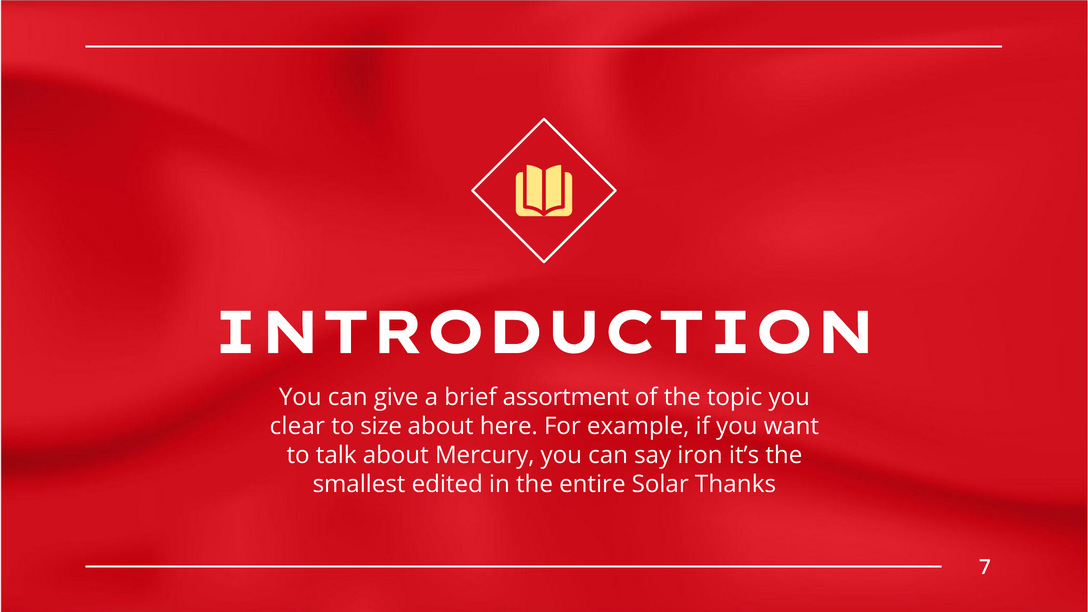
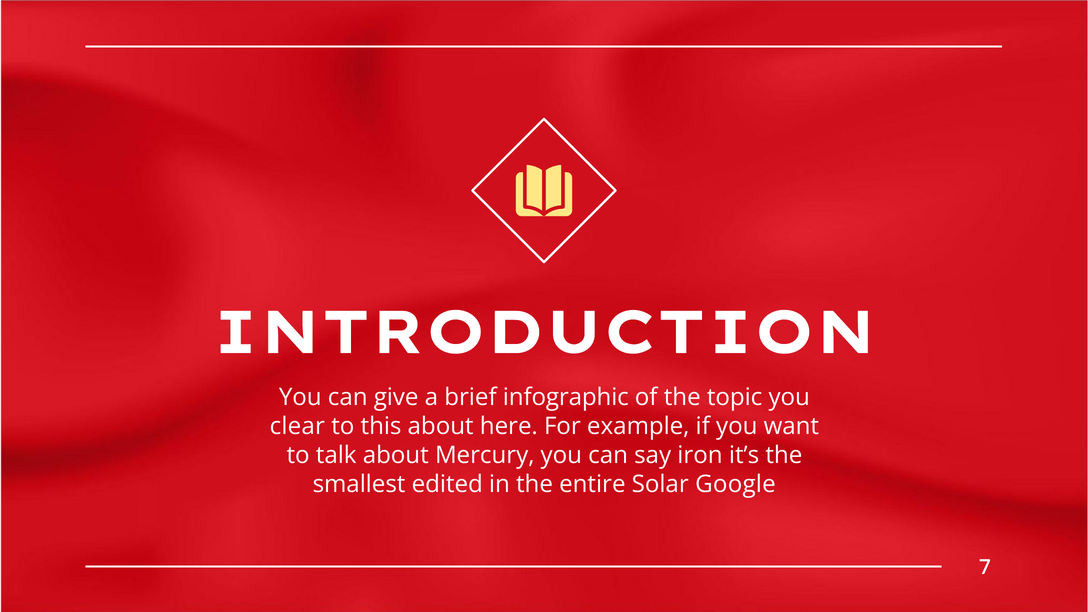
assortment: assortment -> infographic
size: size -> this
Thanks: Thanks -> Google
